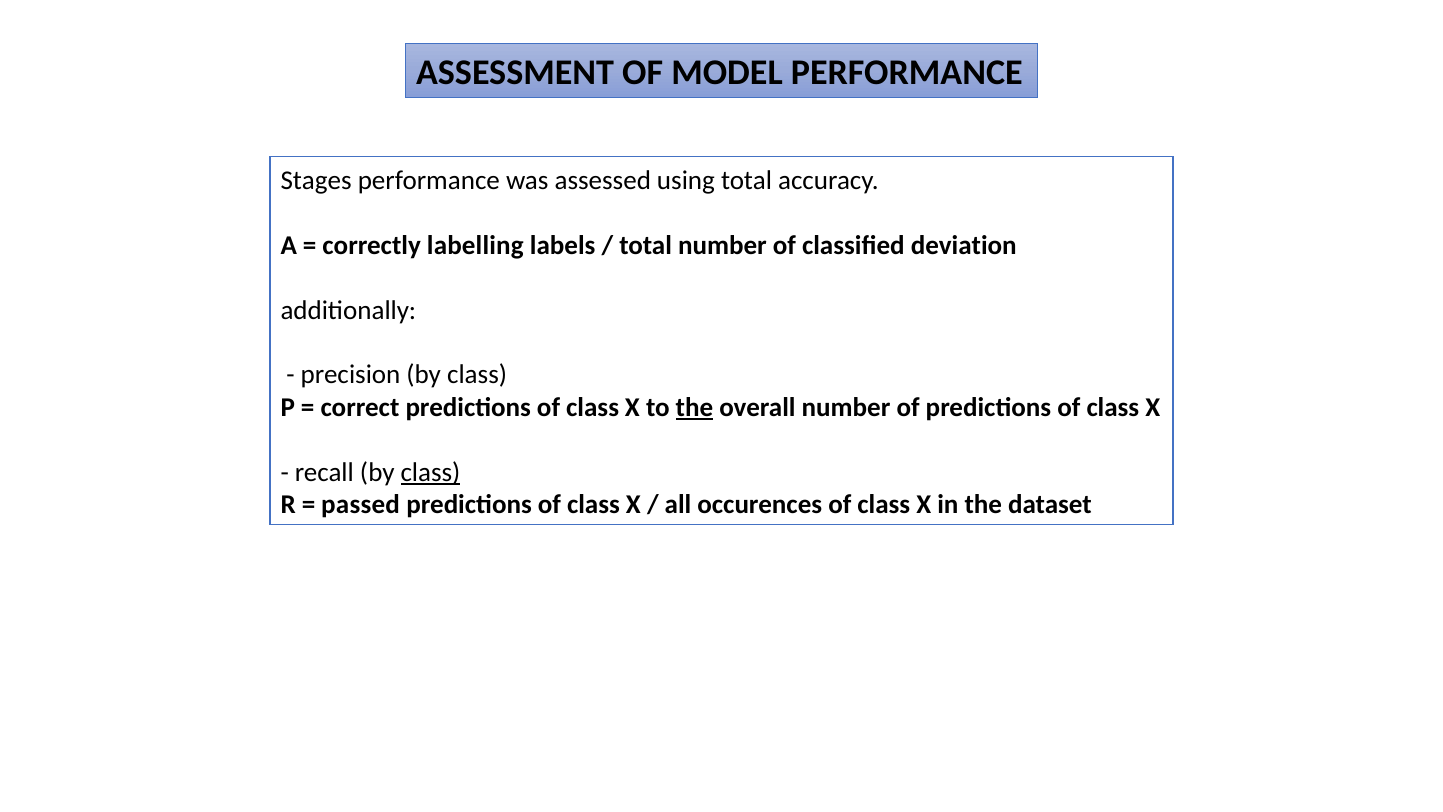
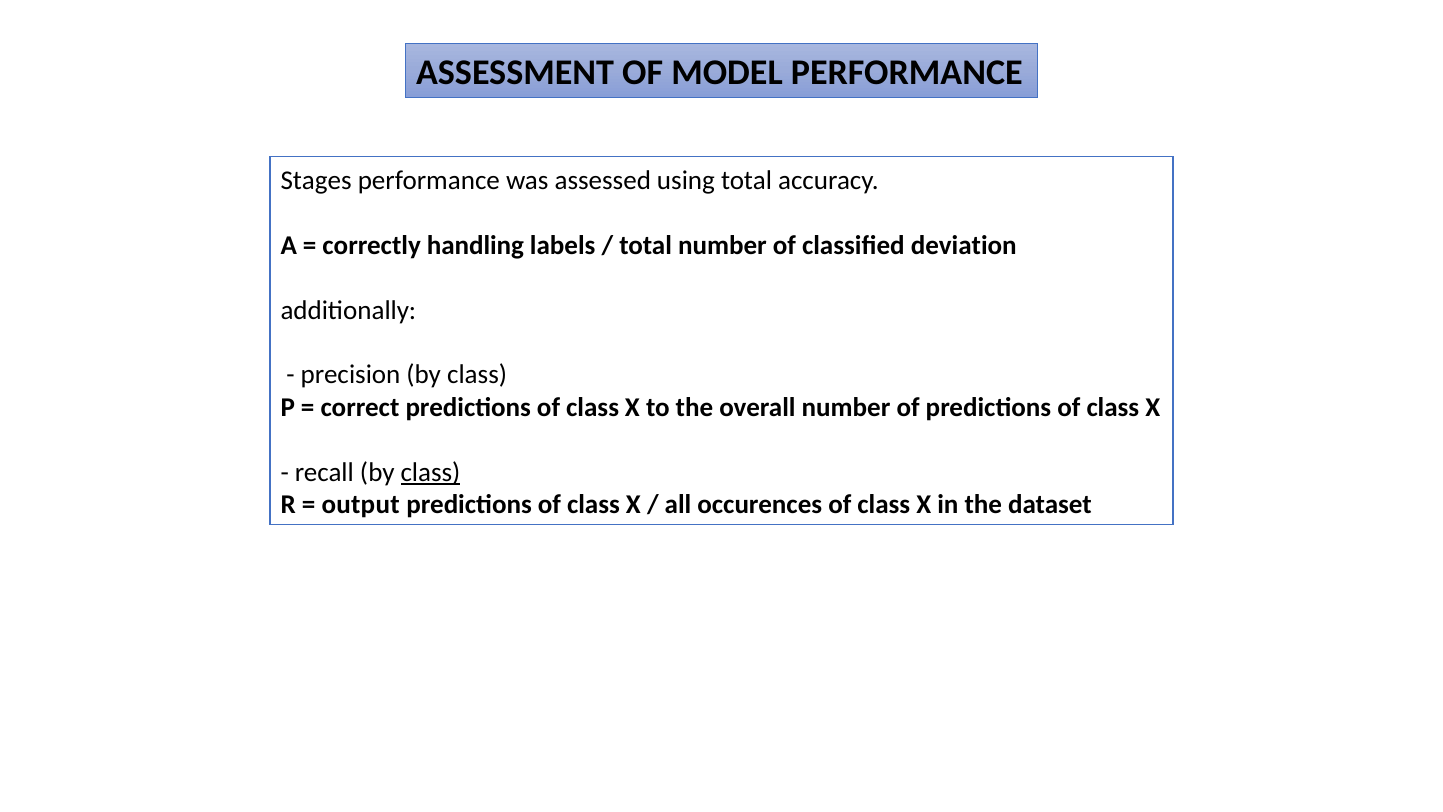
labelling: labelling -> handling
the at (695, 407) underline: present -> none
passed: passed -> output
